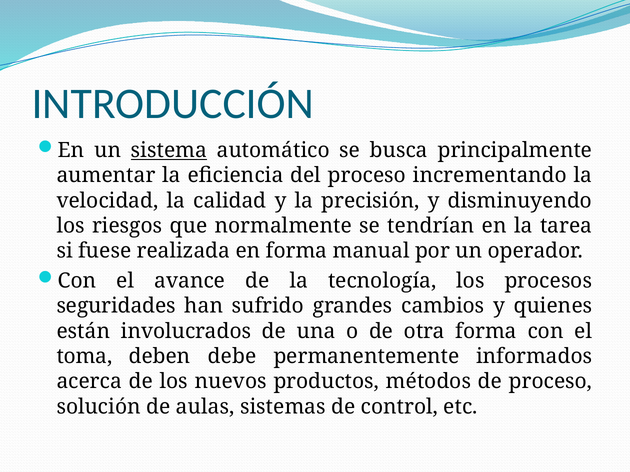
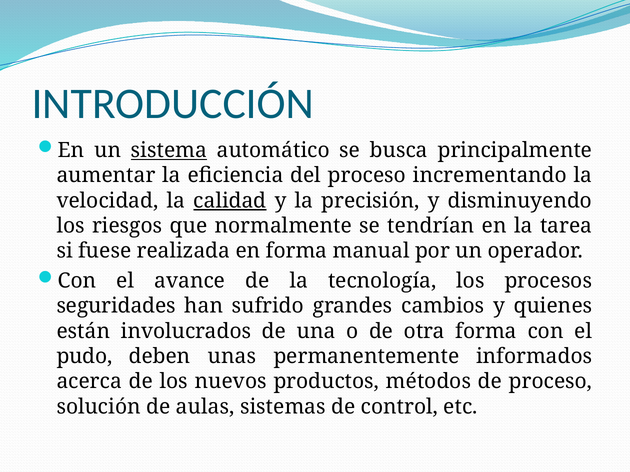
calidad underline: none -> present
toma: toma -> pudo
debe: debe -> unas
